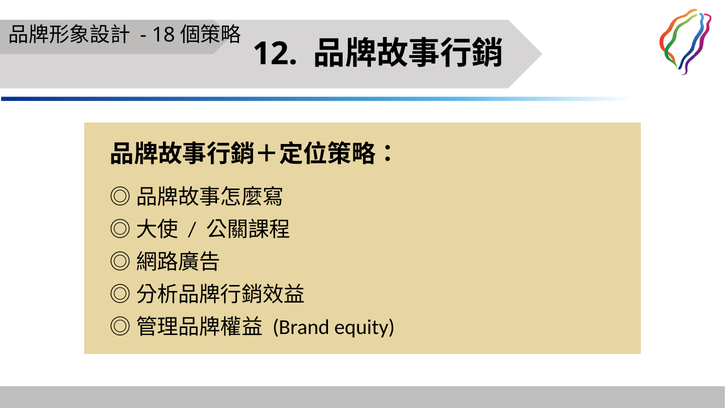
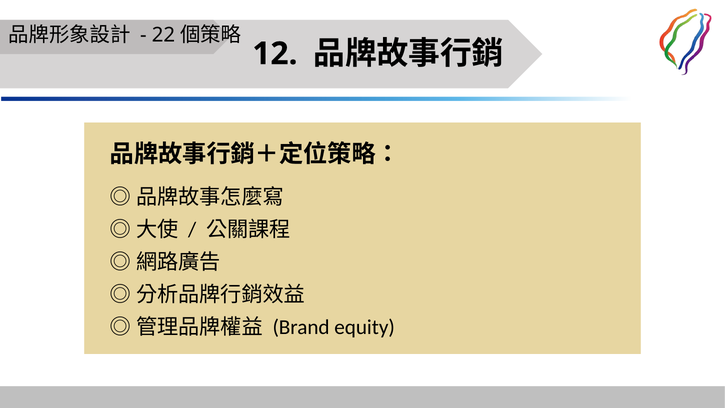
18: 18 -> 22
